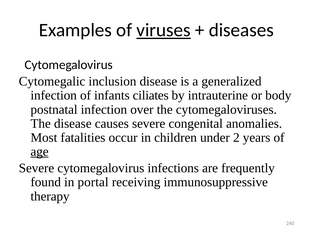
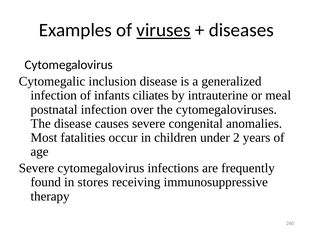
body: body -> meal
age underline: present -> none
portal: portal -> stores
